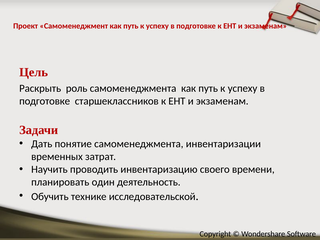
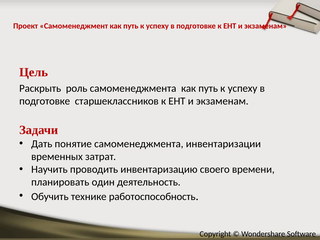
исследовательской: исследовательской -> работоспособность
